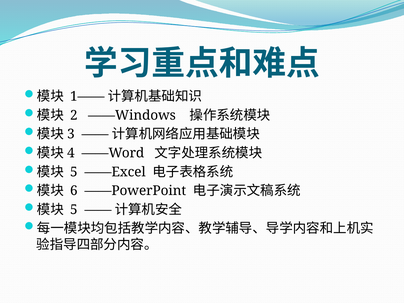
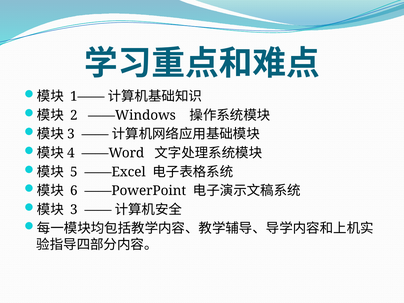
5 at (74, 210): 5 -> 3
